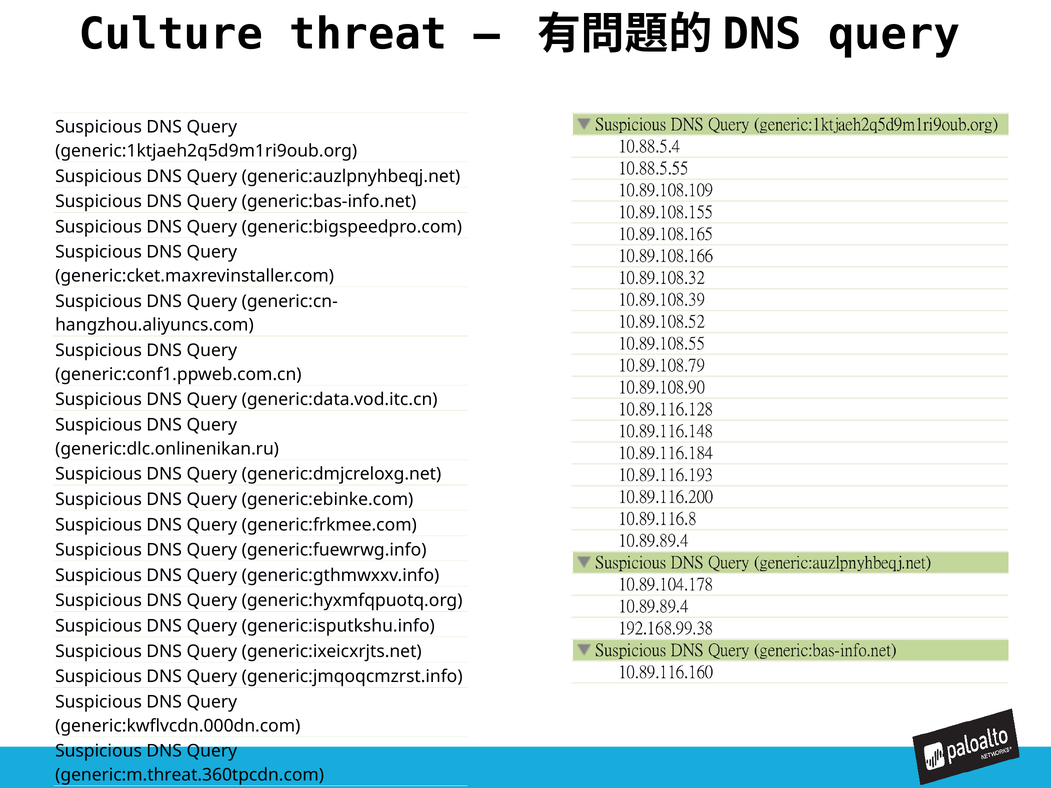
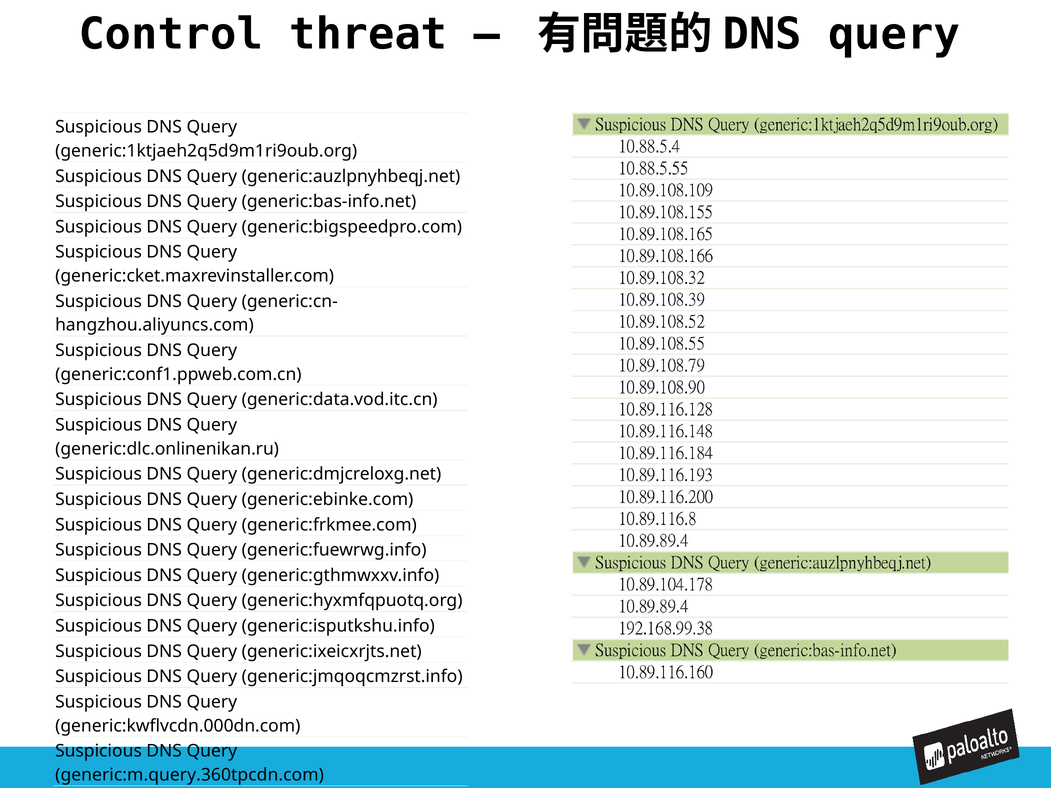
Culture: Culture -> Control
generic:m.threat.360tpcdn.com: generic:m.threat.360tpcdn.com -> generic:m.query.360tpcdn.com
